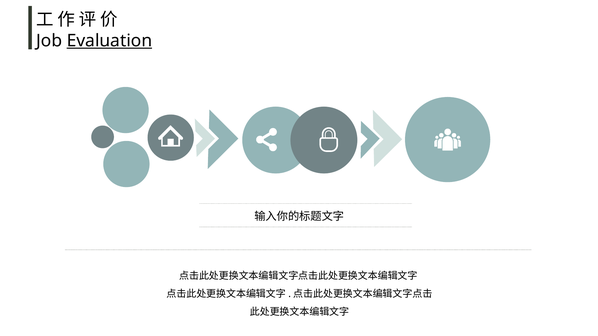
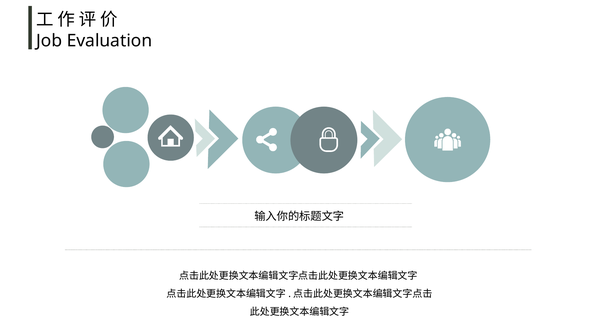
Evaluation underline: present -> none
